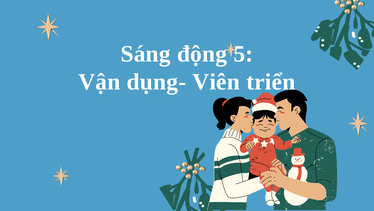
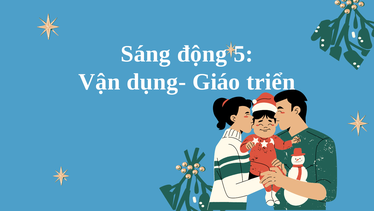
Viên: Viên -> Giáo
